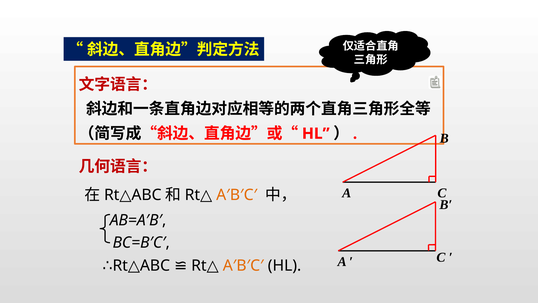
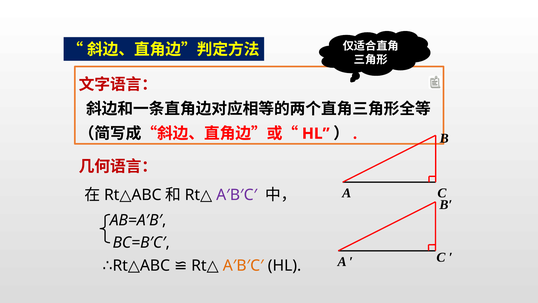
A′B′C′ at (237, 195) colour: orange -> purple
